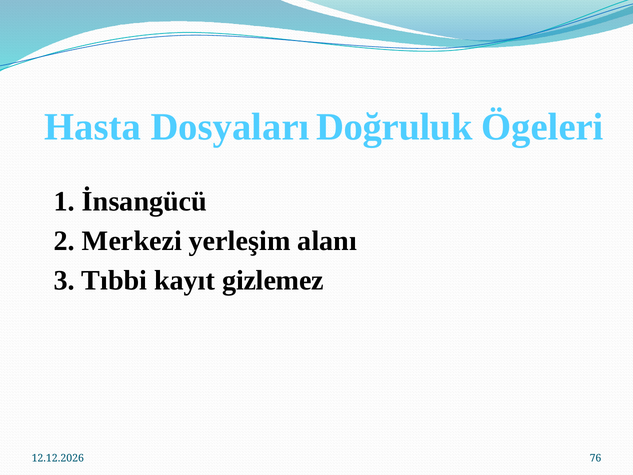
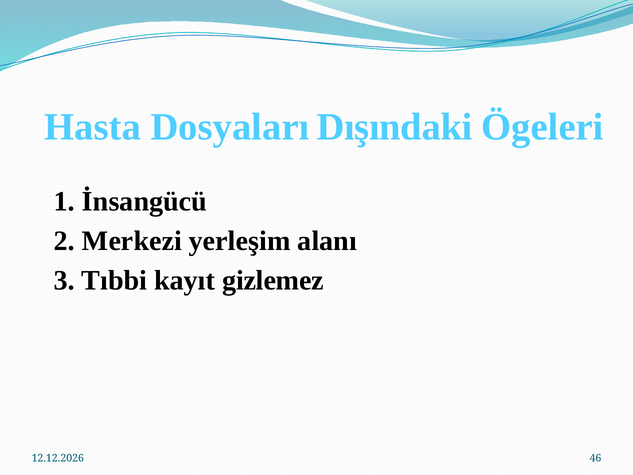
Doğruluk: Doğruluk -> Dışındaki
76: 76 -> 46
